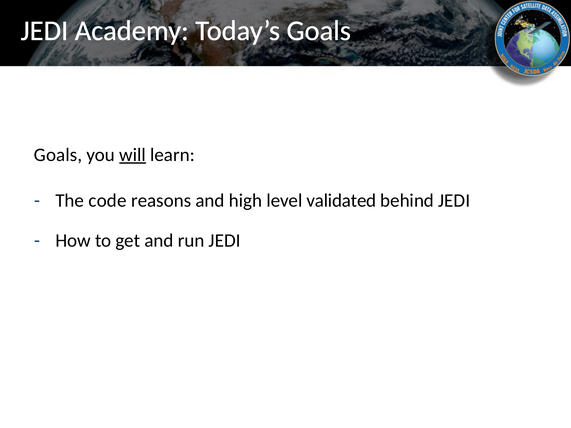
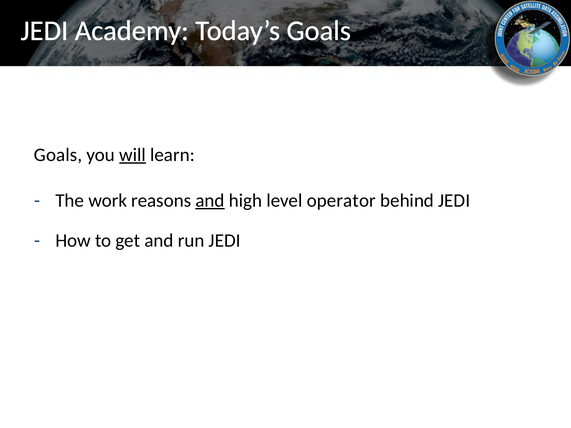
code: code -> work
and at (210, 201) underline: none -> present
validated: validated -> operator
